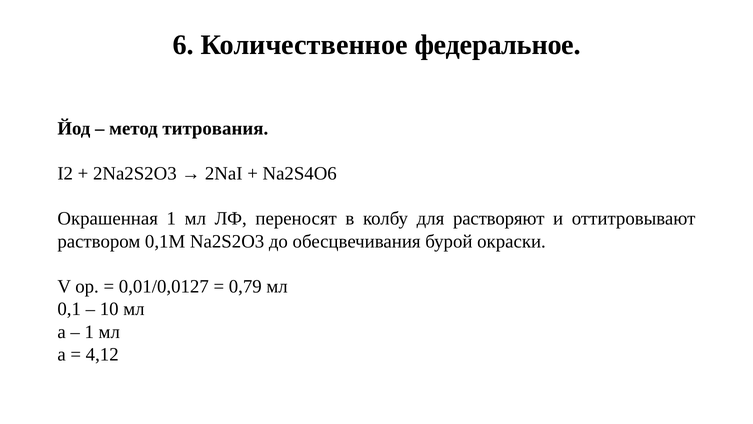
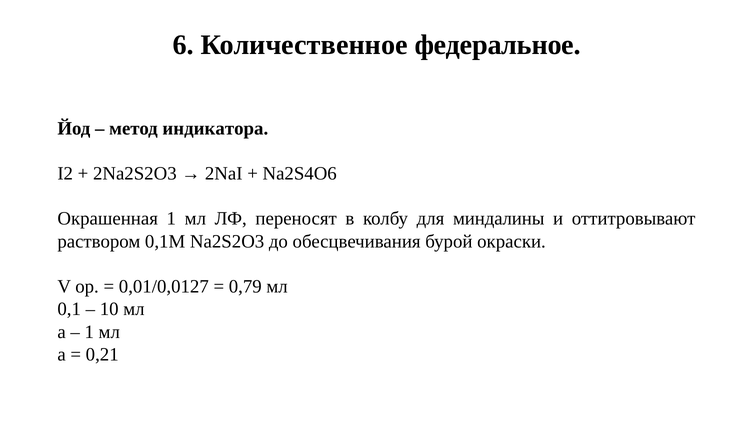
титрования: титрования -> индикатора
растворяют: растворяют -> миндалины
4,12: 4,12 -> 0,21
